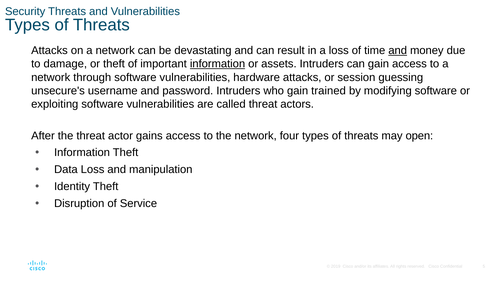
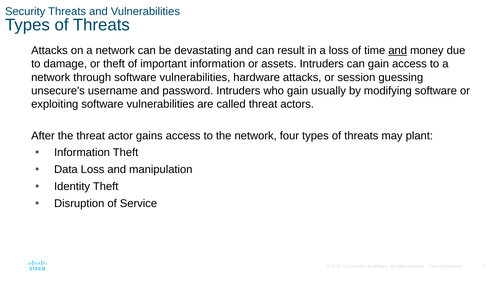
information at (218, 64) underline: present -> none
trained: trained -> usually
open: open -> plant
